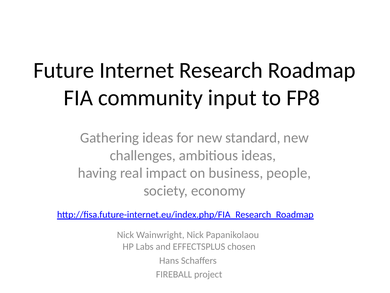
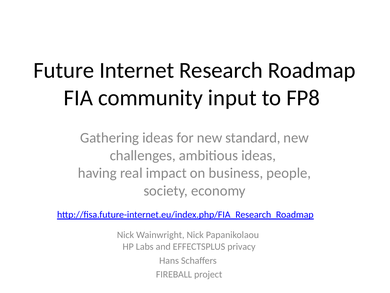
chosen: chosen -> privacy
